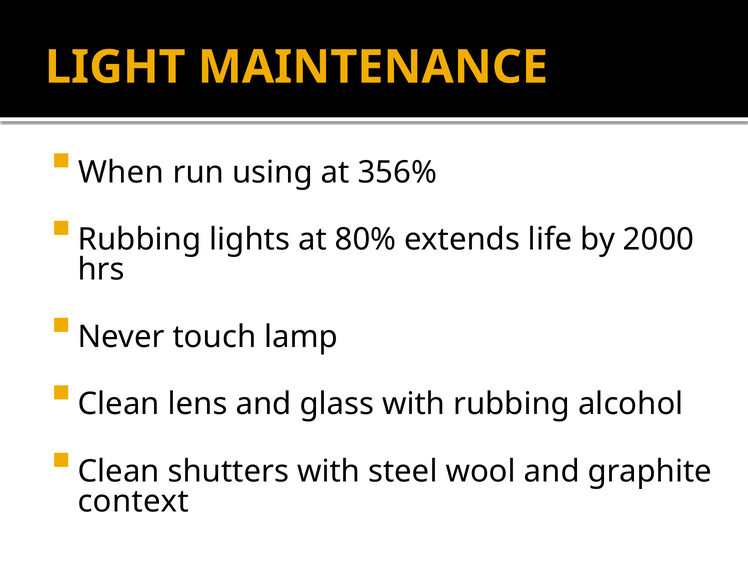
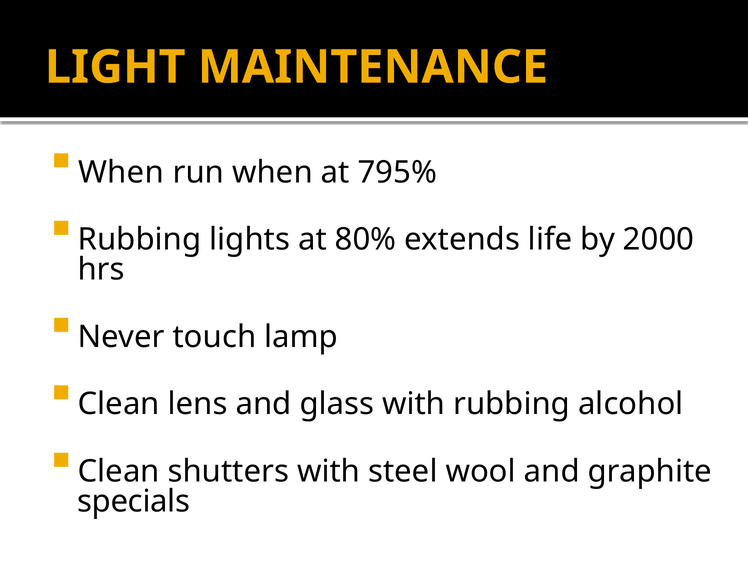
run using: using -> when
356%: 356% -> 795%
context: context -> specials
